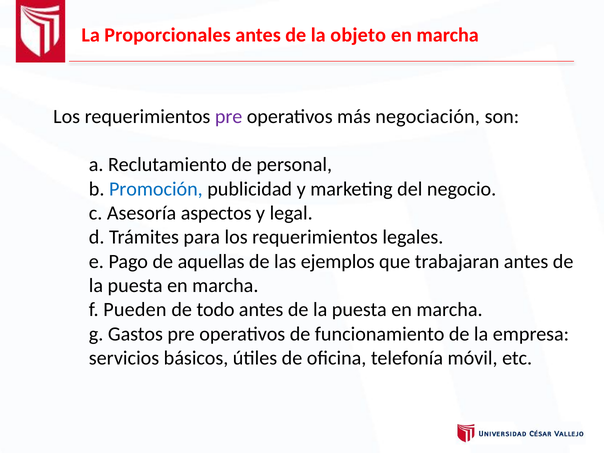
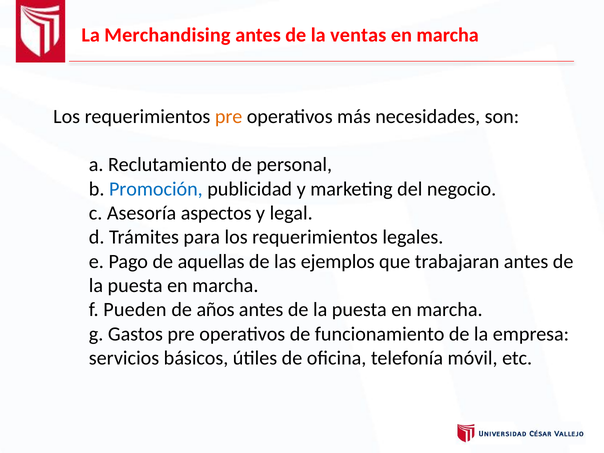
Proporcionales: Proporcionales -> Merchandising
objeto: objeto -> ventas
pre at (229, 117) colour: purple -> orange
negociación: negociación -> necesidades
todo: todo -> años
